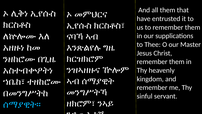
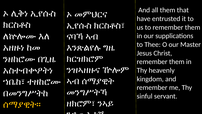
ሰማያዊት። colour: light blue -> yellow
